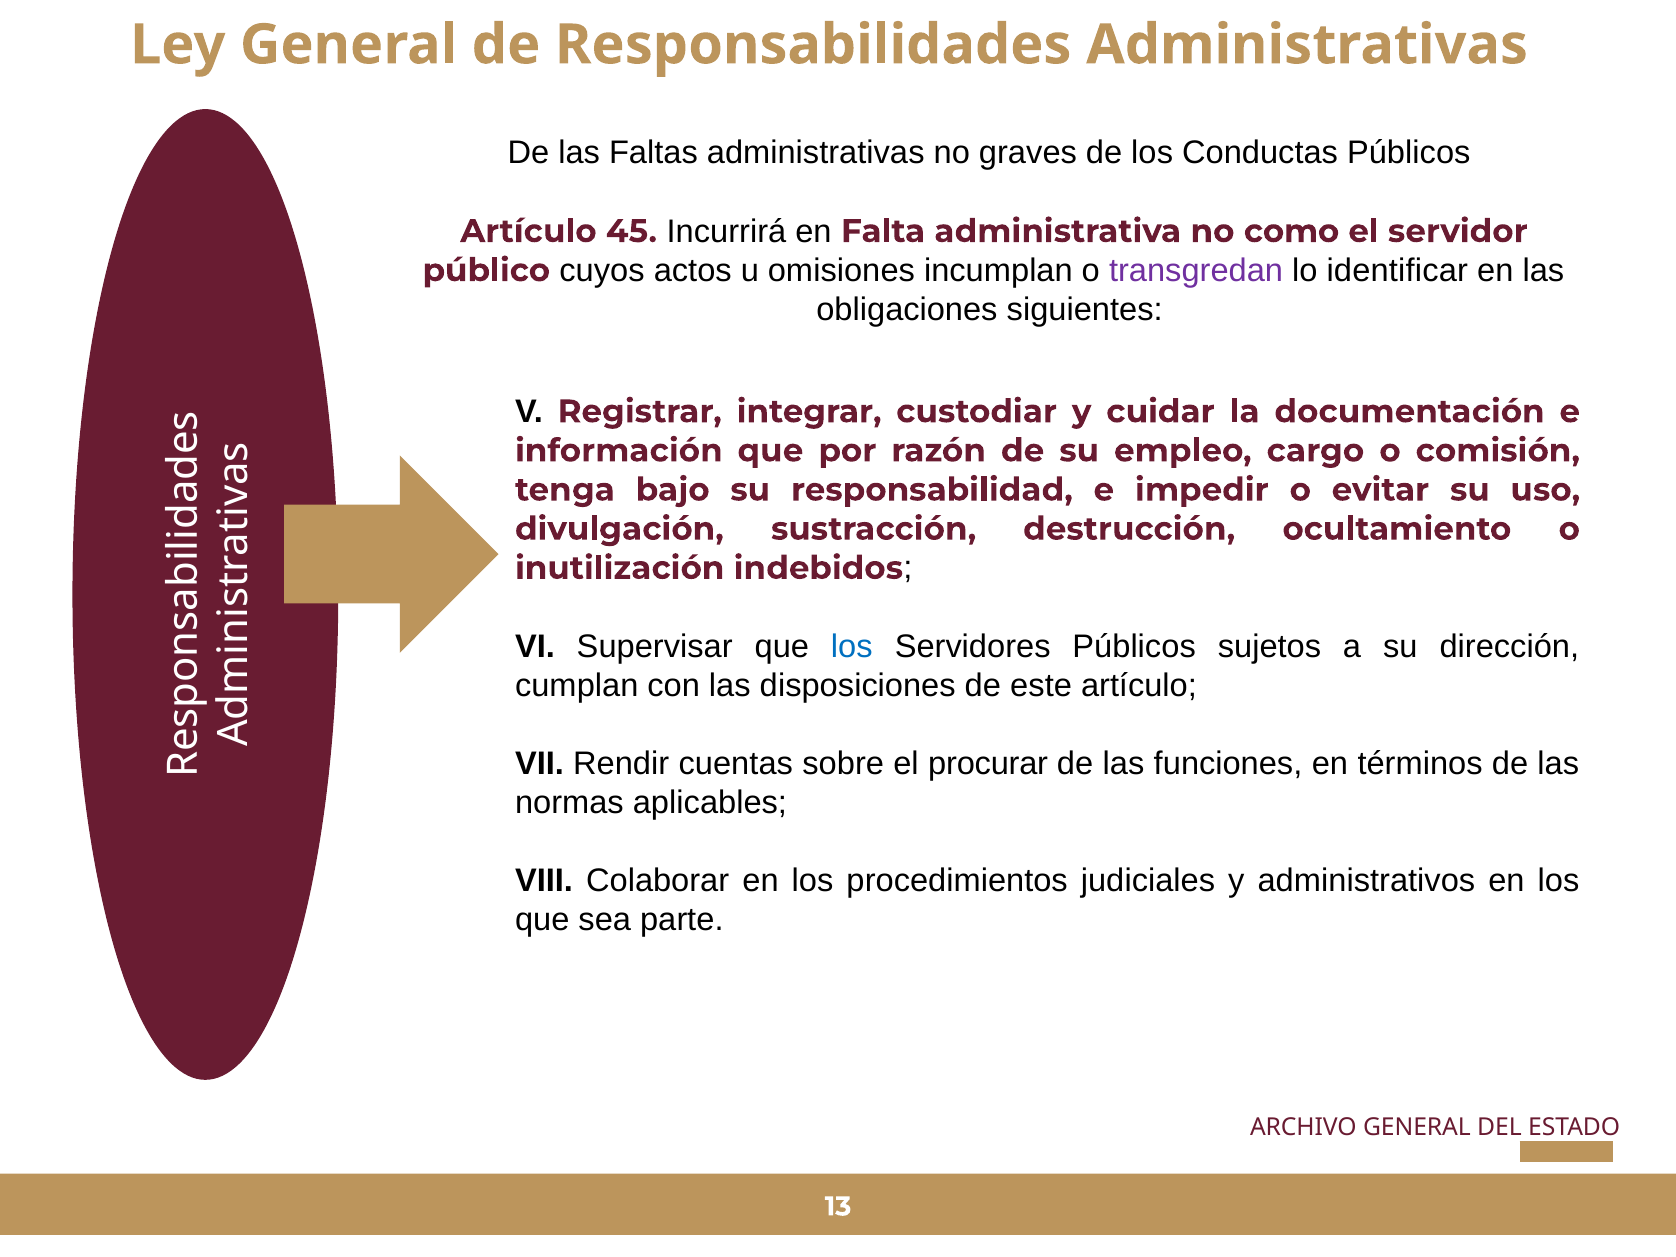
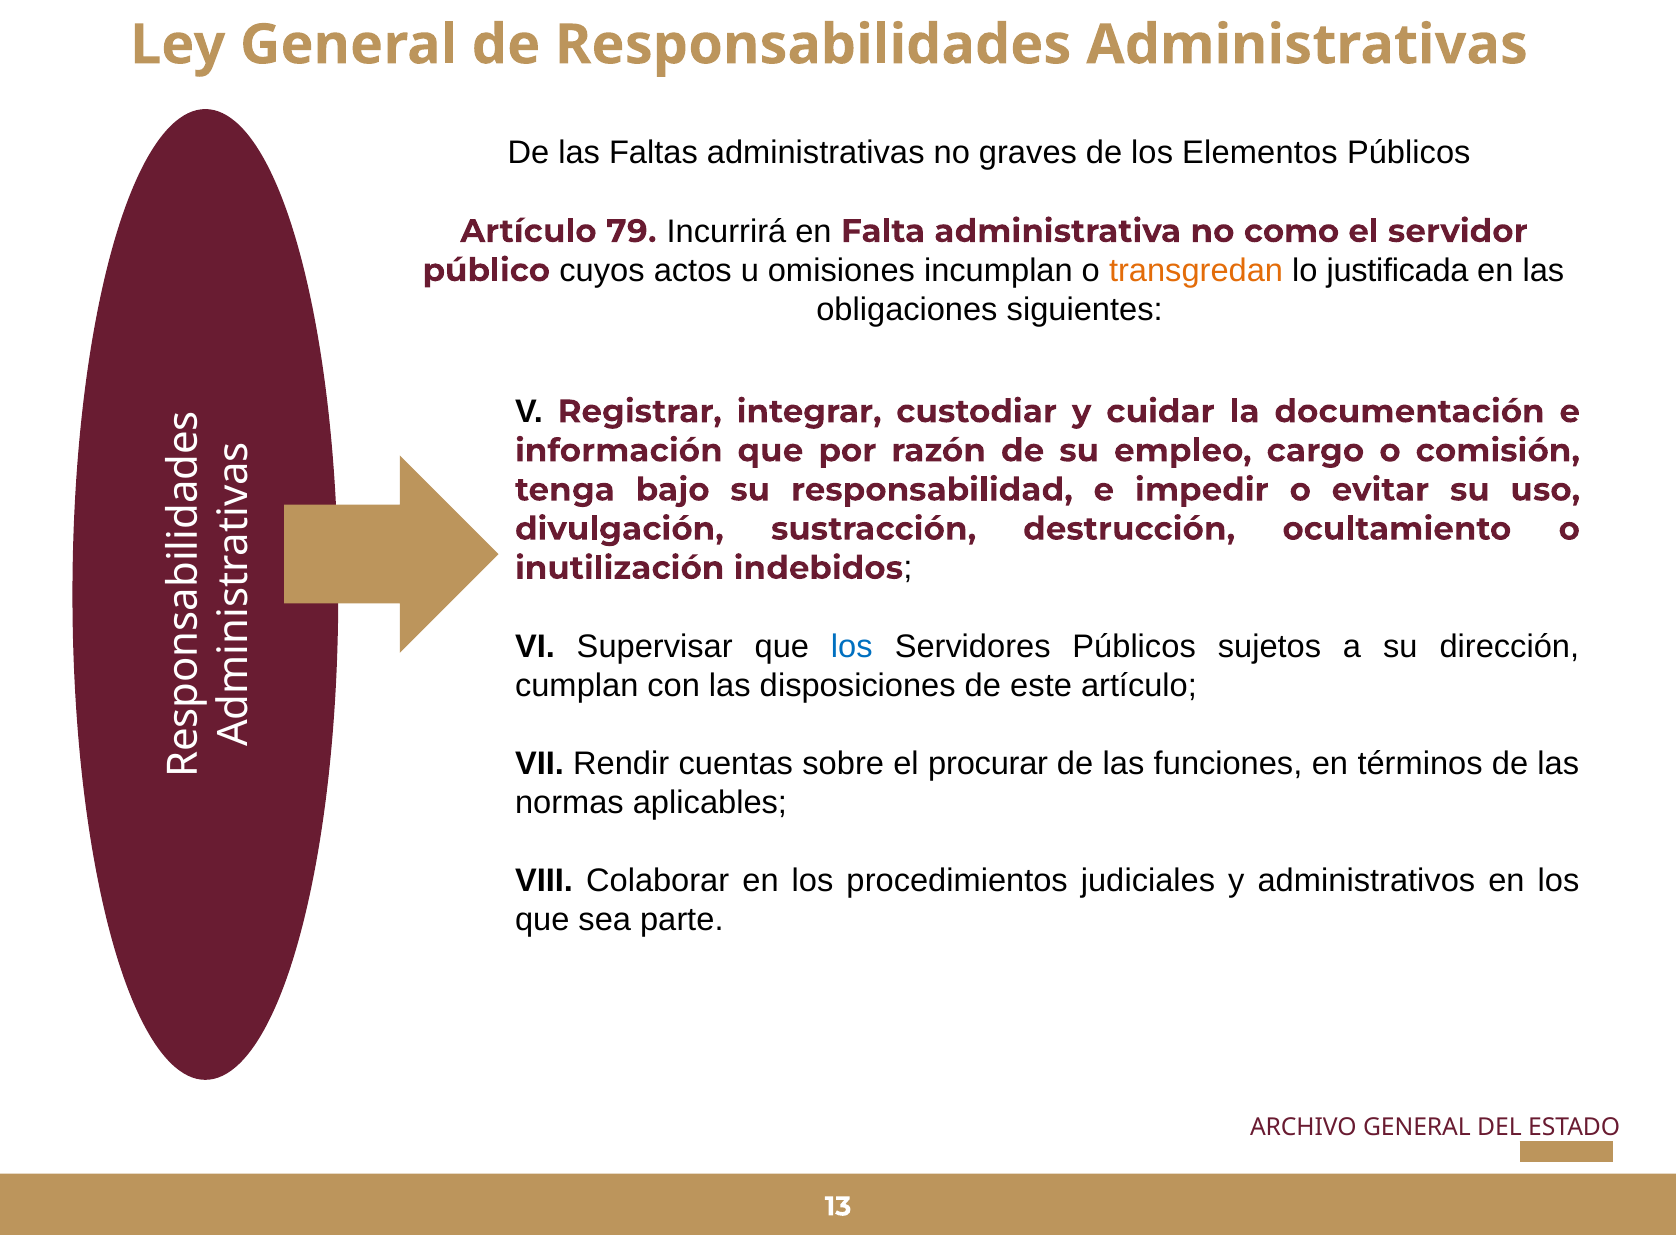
Conductas: Conductas -> Elementos
45: 45 -> 79
transgredan colour: purple -> orange
identificar: identificar -> justificada
